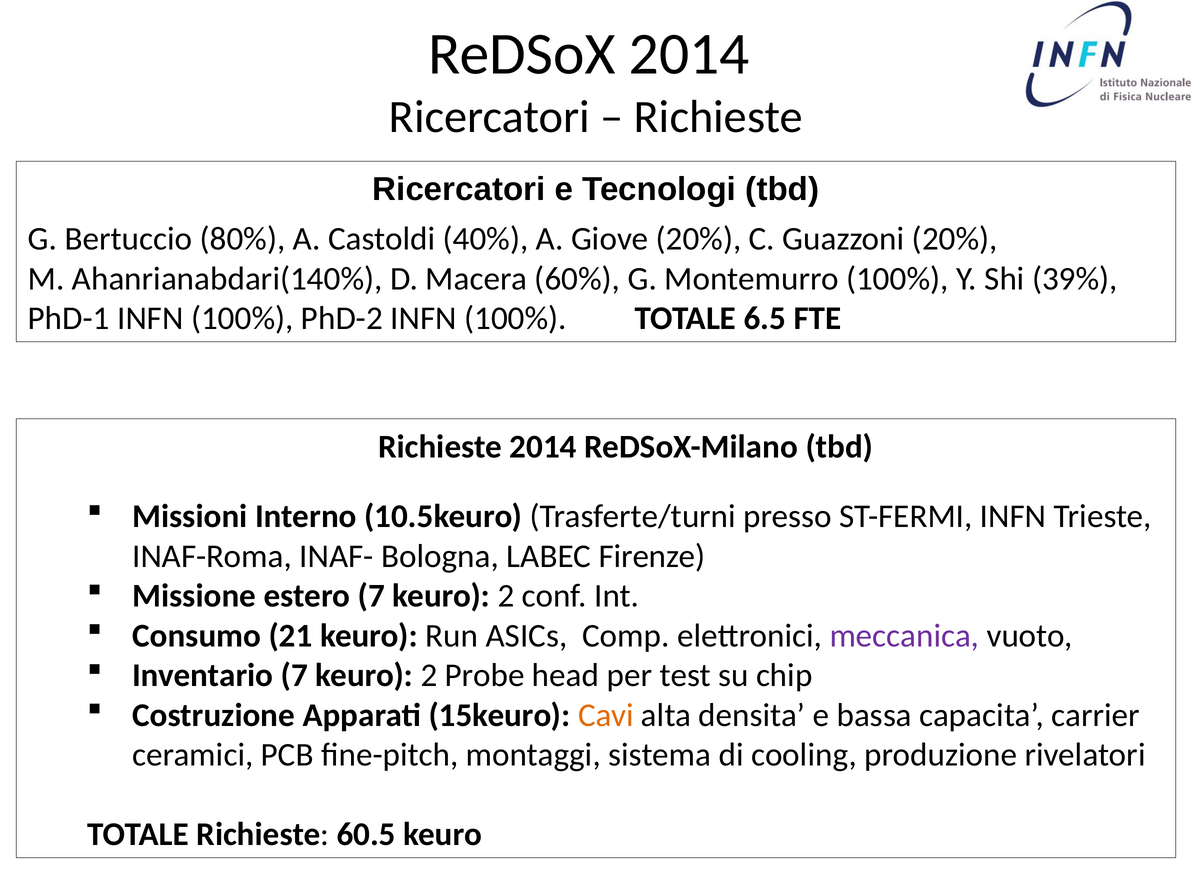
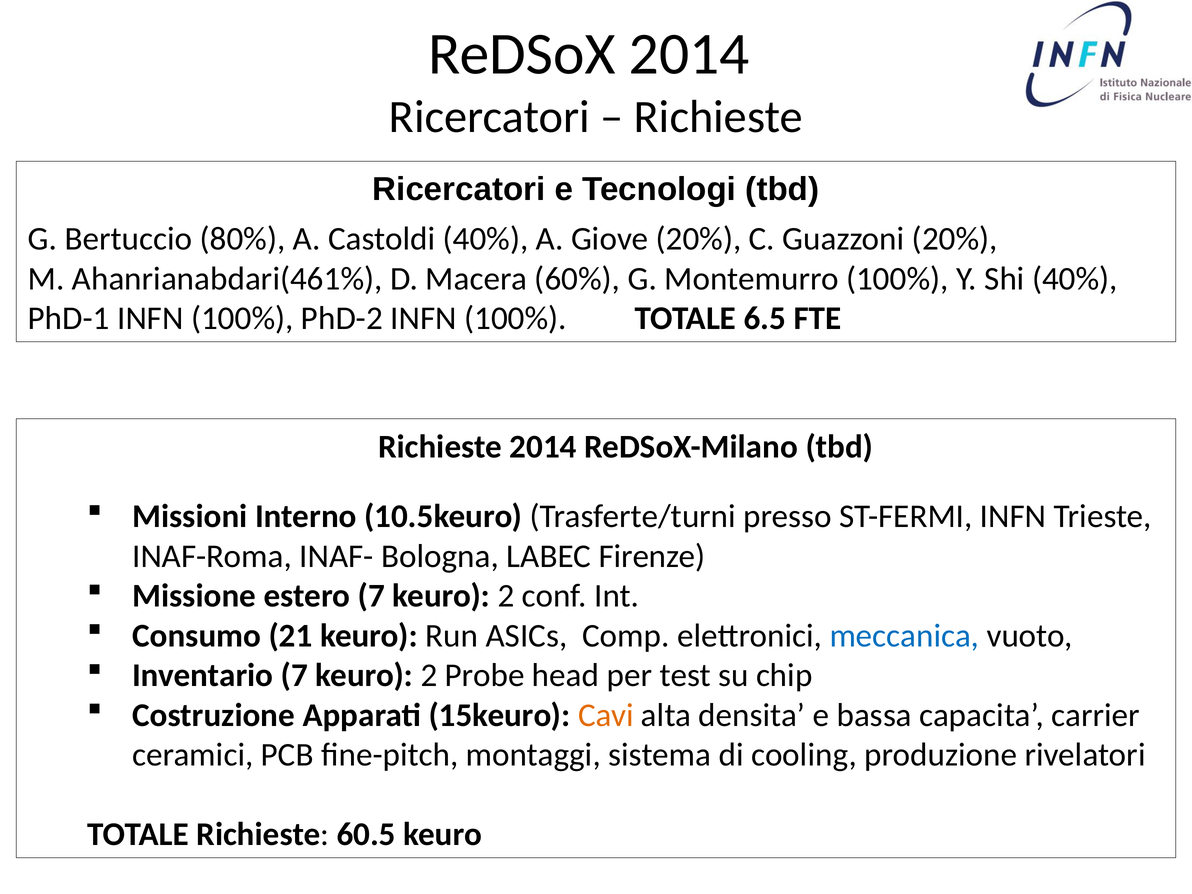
Ahanrianabdari(140%: Ahanrianabdari(140% -> Ahanrianabdari(461%
Shi 39%: 39% -> 40%
meccanica colour: purple -> blue
